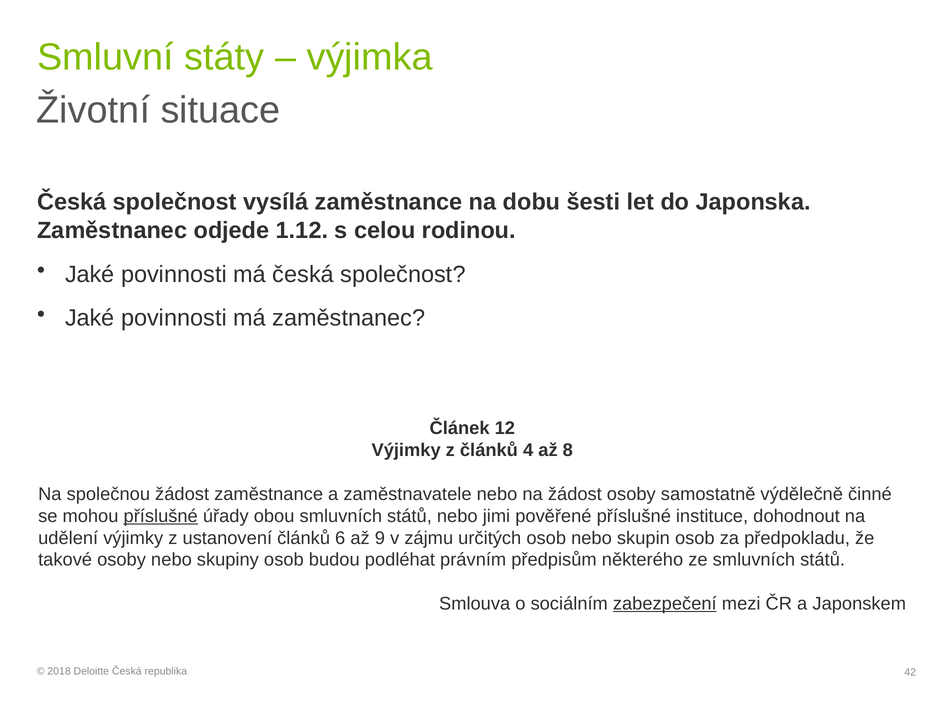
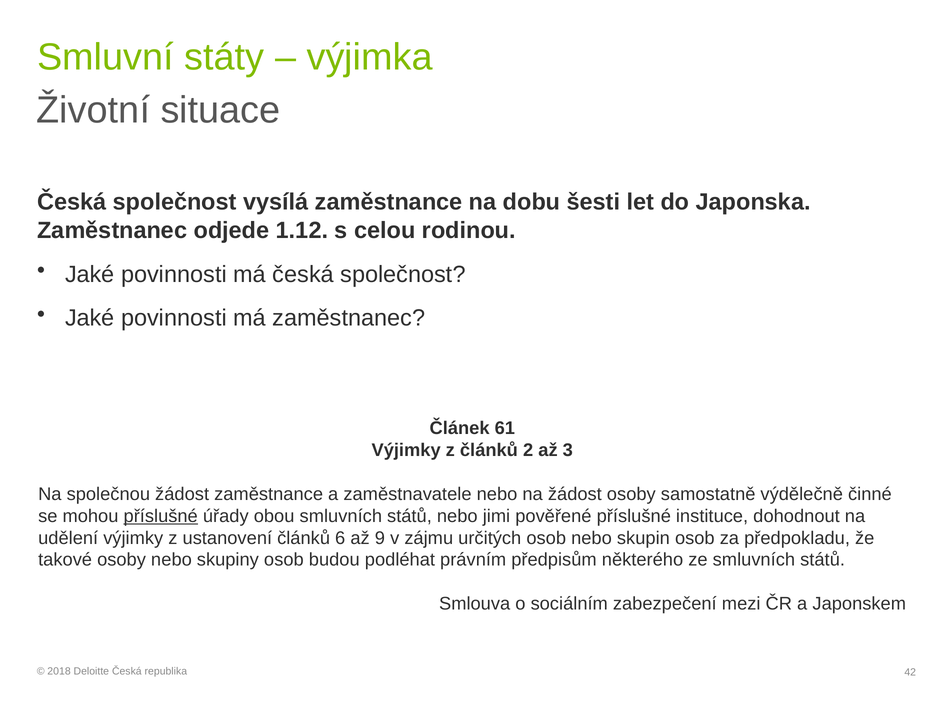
12: 12 -> 61
4: 4 -> 2
8: 8 -> 3
zabezpečení underline: present -> none
